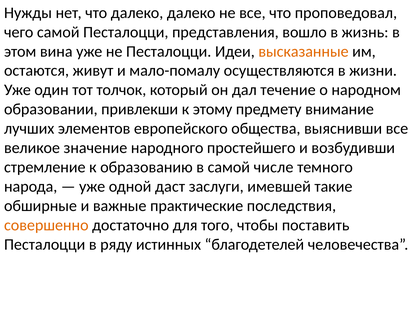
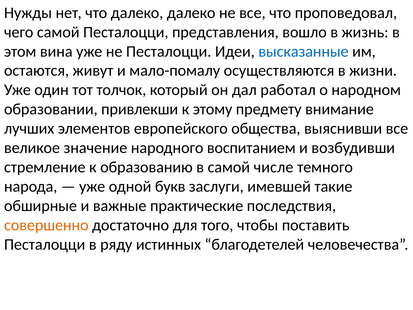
высказанные colour: orange -> blue
течение: течение -> работал
простейшего: простейшего -> воспитанием
даст: даст -> букв
